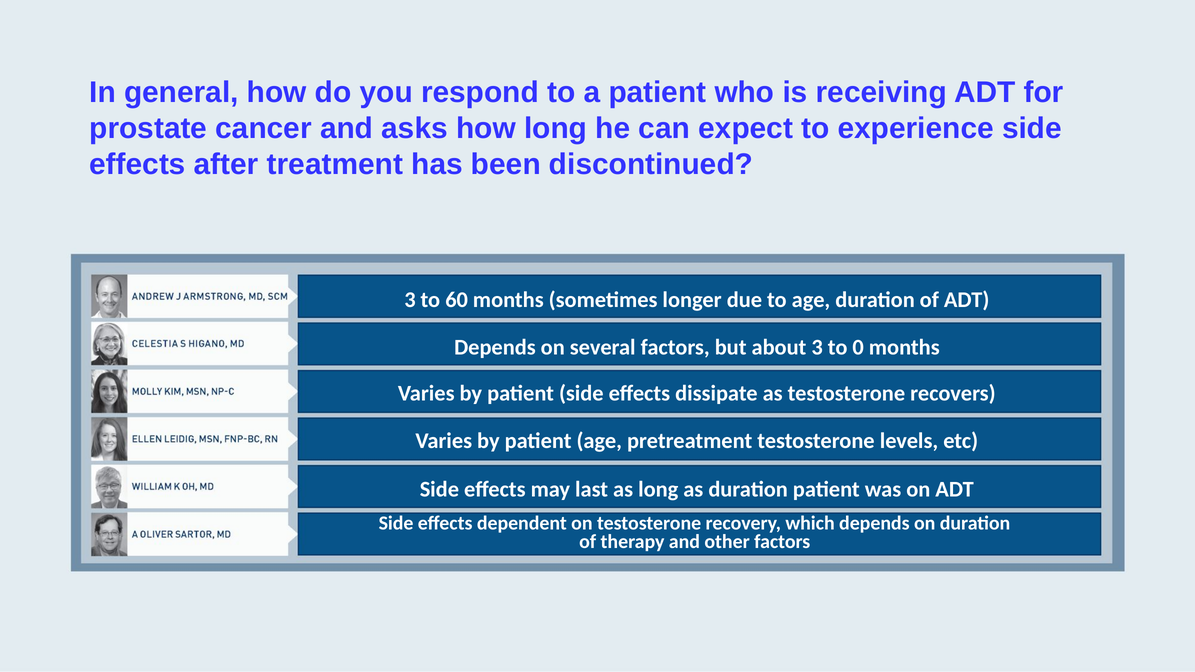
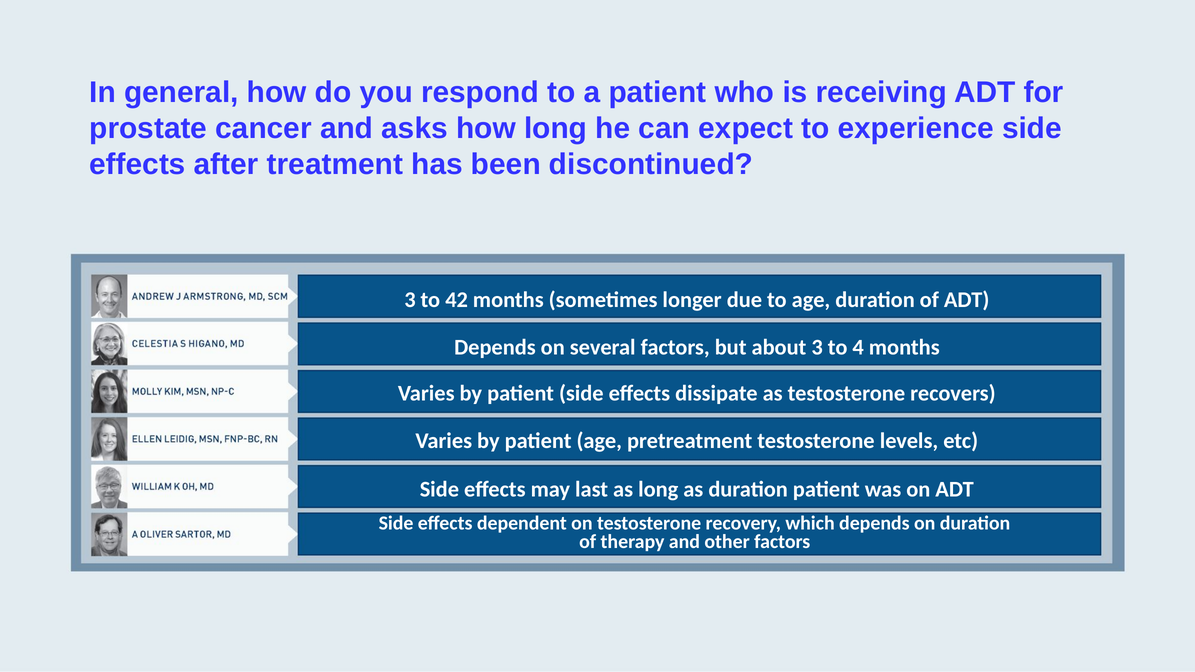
60: 60 -> 42
0: 0 -> 4
